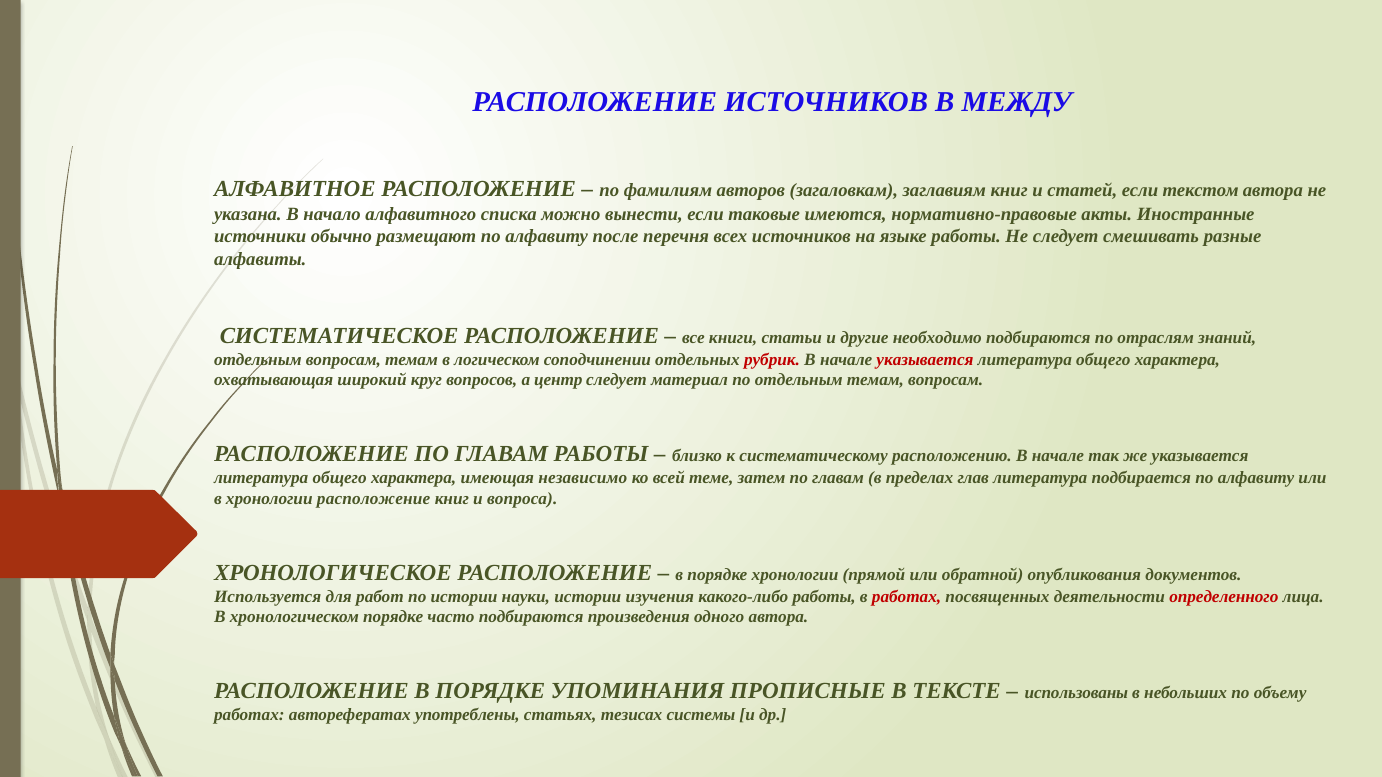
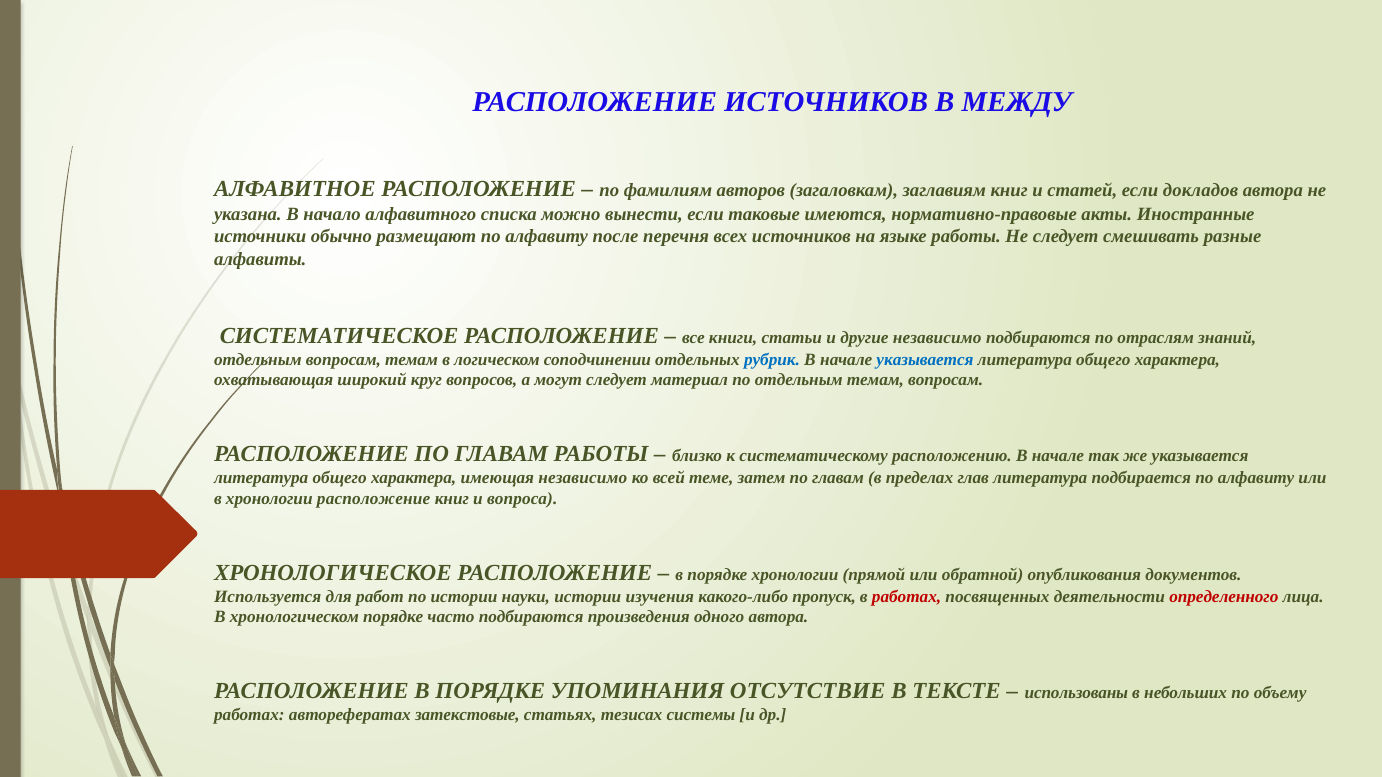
текстом: текстом -> докладов
другие необходимо: необходимо -> независимо
рубрик colour: red -> blue
указывается at (925, 360) colour: red -> blue
центр: центр -> могут
какого-либо работы: работы -> пропуск
ПРОПИСНЫЕ: ПРОПИСНЫЕ -> ОТСУТСТВИЕ
употреблены: употреблены -> затекстовые
